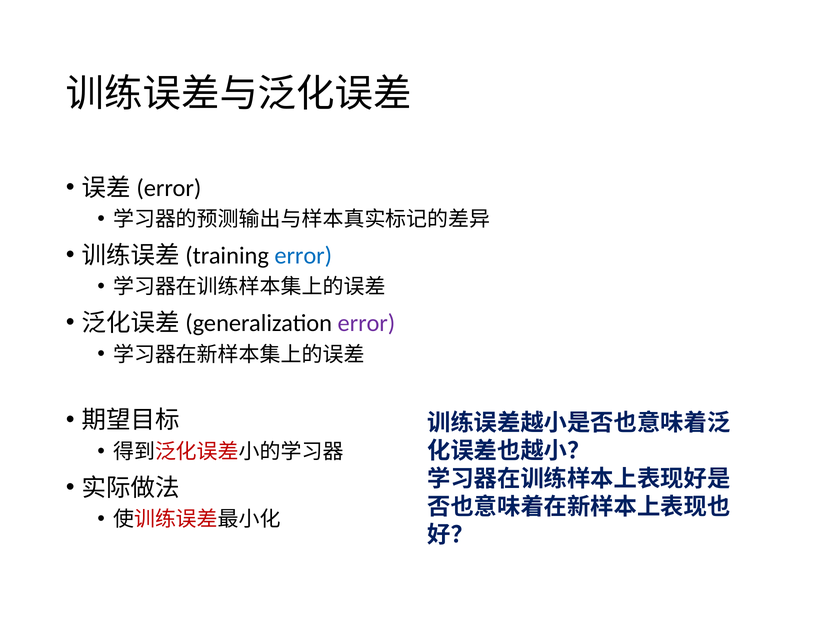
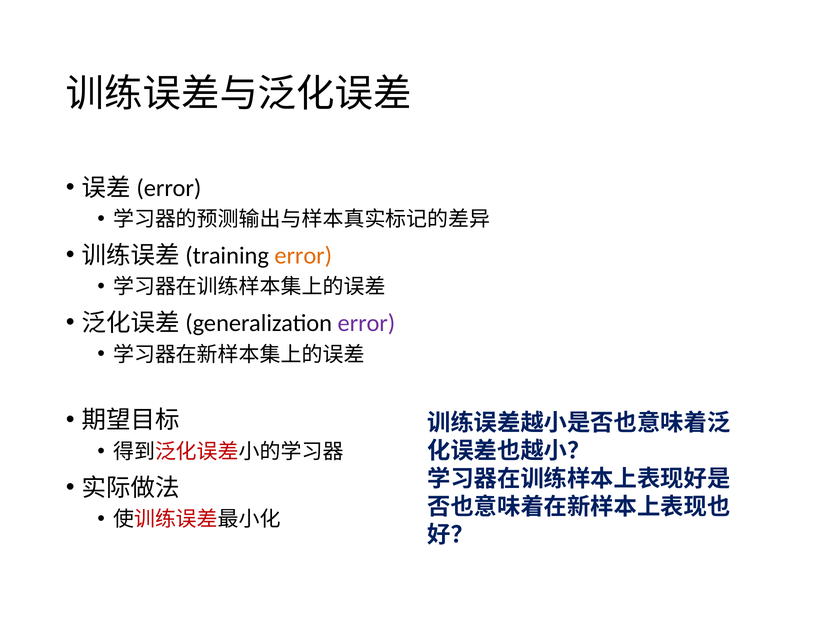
error at (303, 255) colour: blue -> orange
